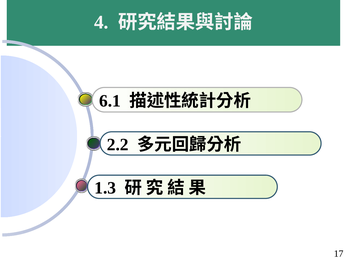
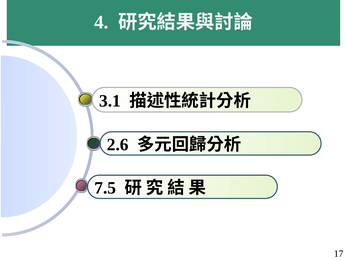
6.1: 6.1 -> 3.1
2.2: 2.2 -> 2.6
1.3: 1.3 -> 7.5
